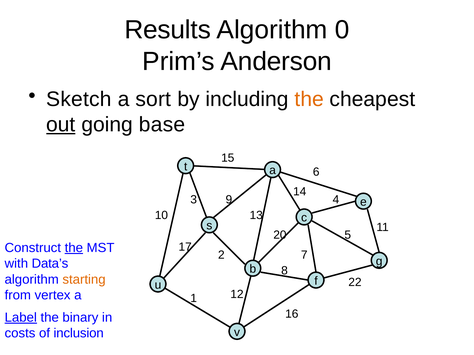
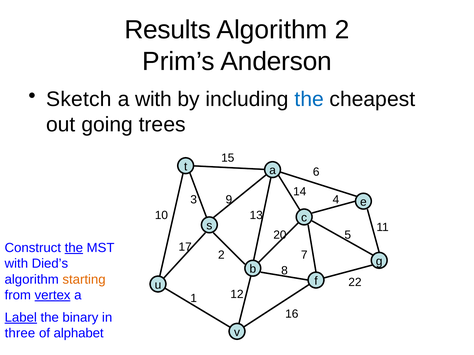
Algorithm 0: 0 -> 2
a sort: sort -> with
the at (309, 99) colour: orange -> blue
out underline: present -> none
base: base -> trees
Data’s: Data’s -> Died’s
vertex underline: none -> present
costs: costs -> three
inclusion: inclusion -> alphabet
